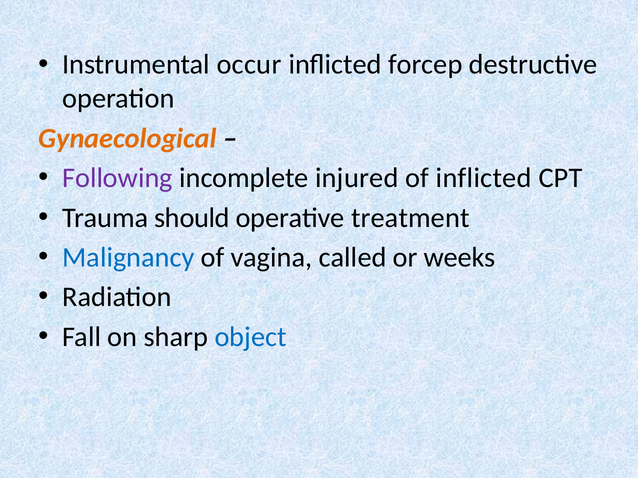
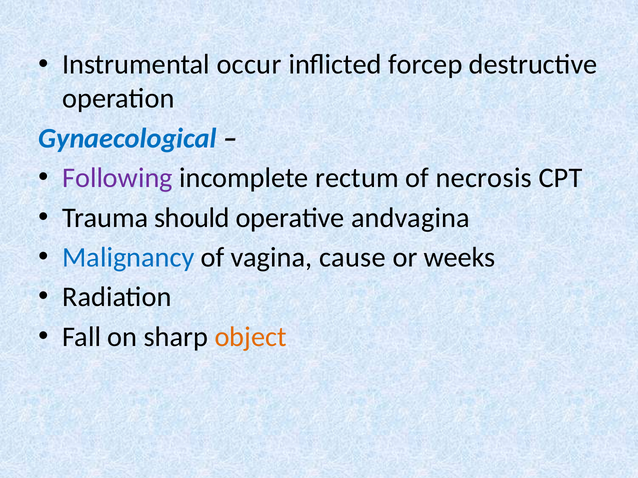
Gynaecological colour: orange -> blue
injured: injured -> rectum
of inflicted: inflicted -> necrosis
treatment: treatment -> andvagina
called: called -> cause
object colour: blue -> orange
